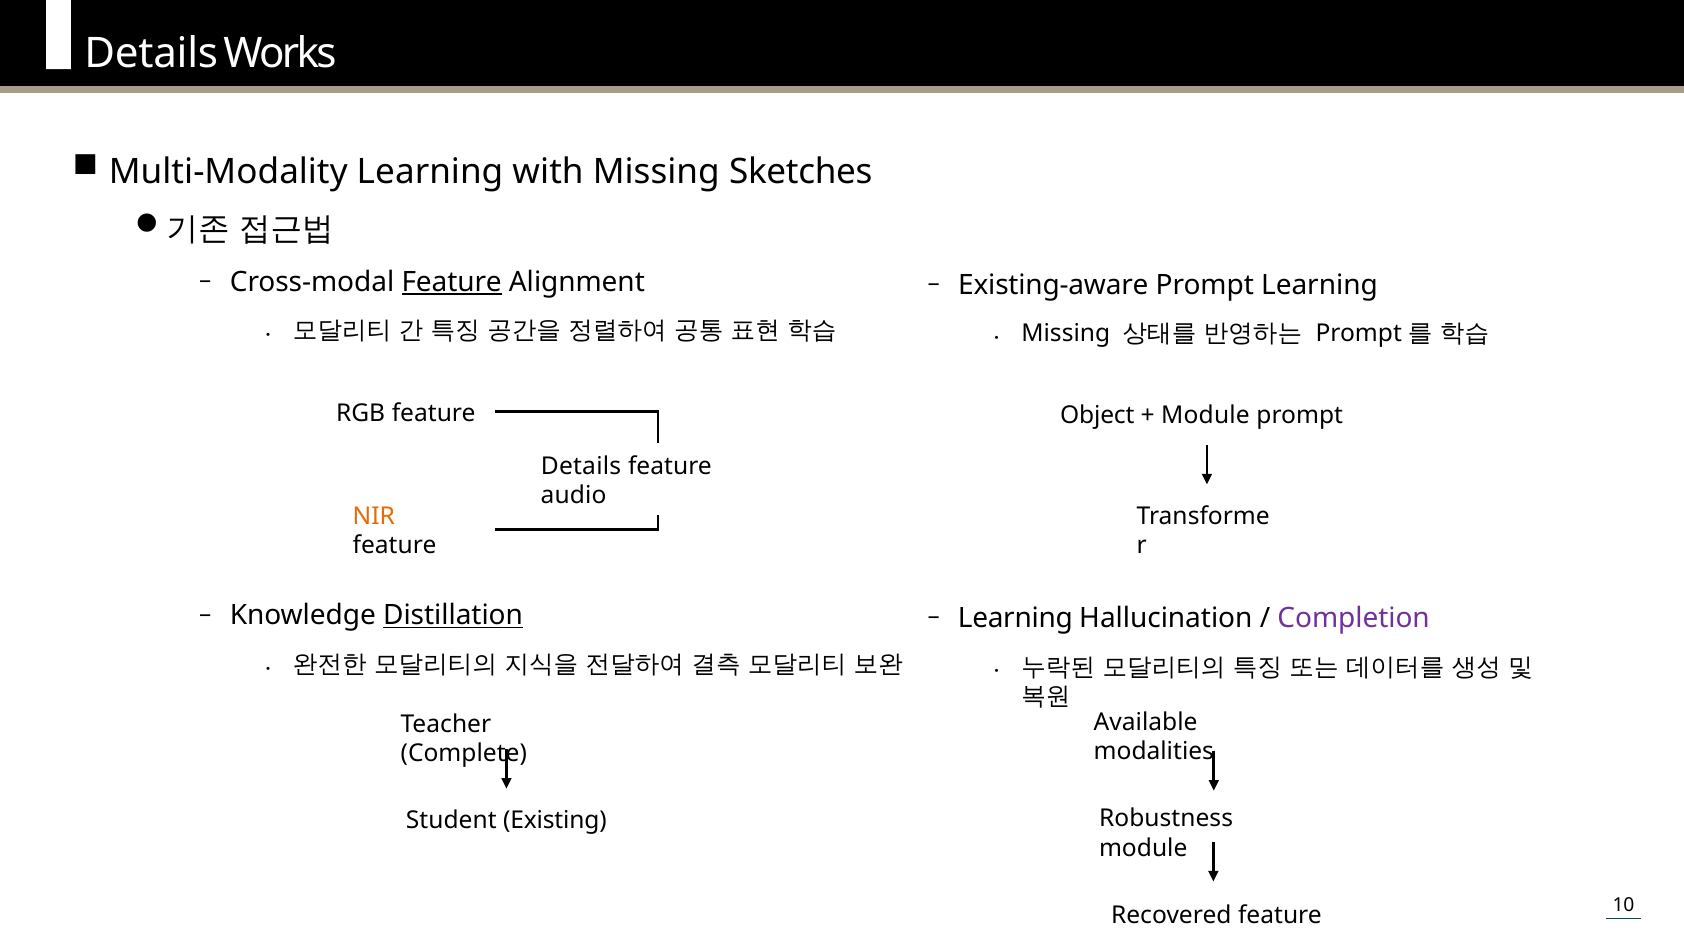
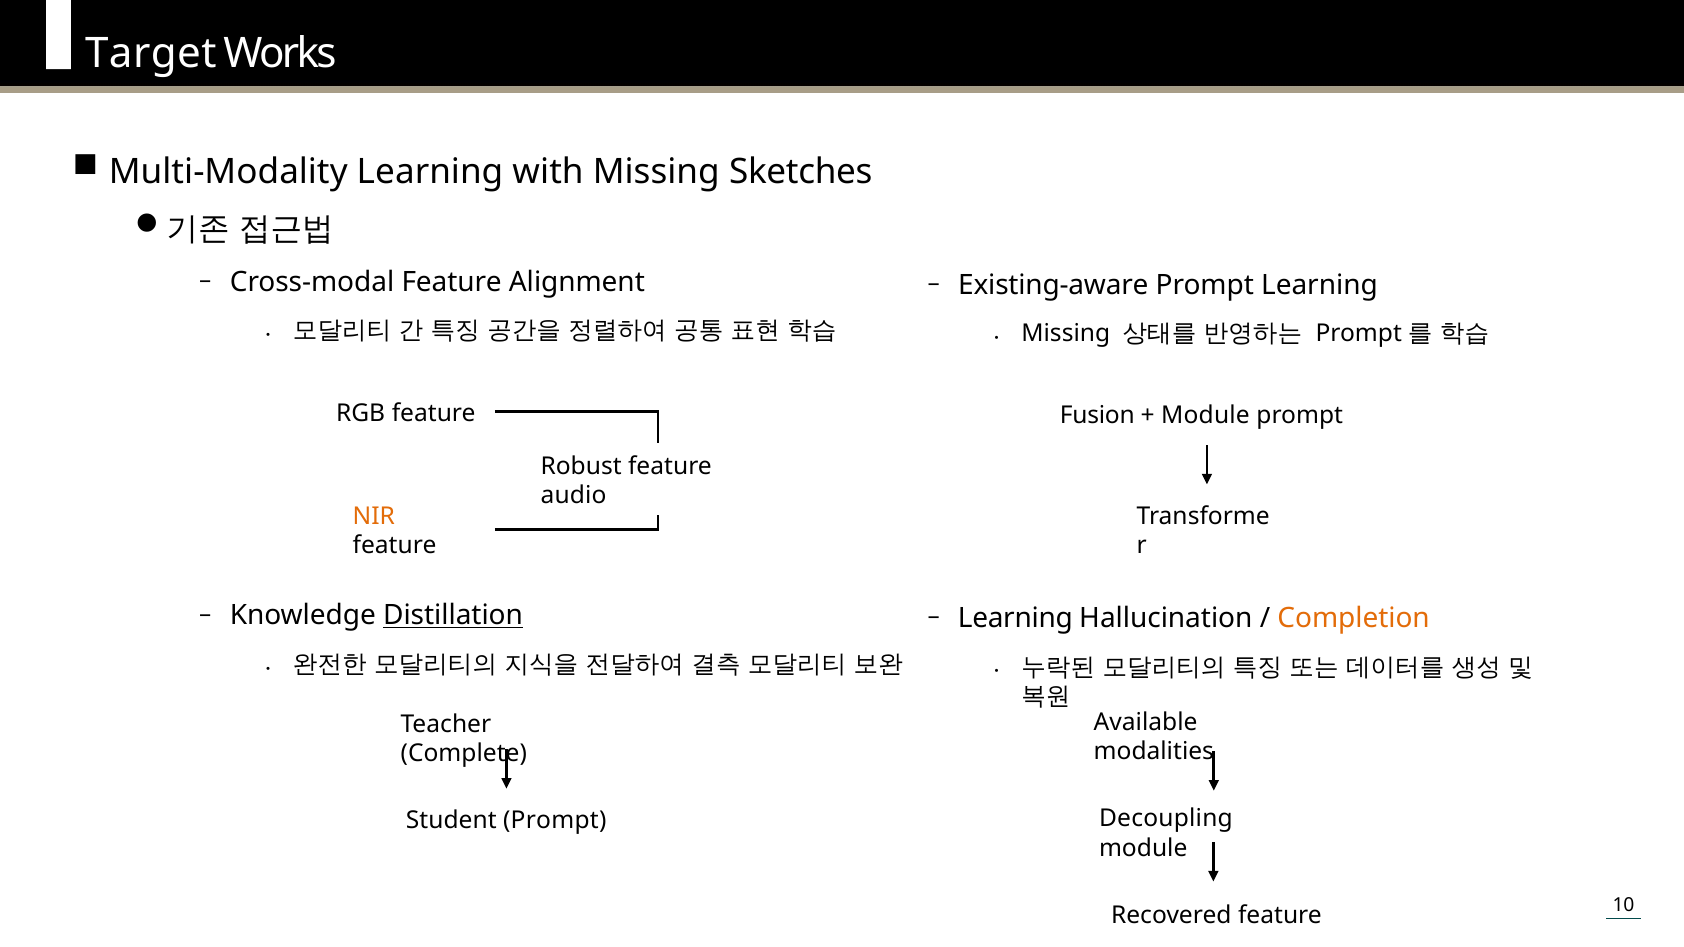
Details at (151, 54): Details -> Target
Feature at (452, 282) underline: present -> none
Object: Object -> Fusion
Details at (581, 466): Details -> Robust
Completion colour: purple -> orange
Robustness: Robustness -> Decoupling
Student Existing: Existing -> Prompt
